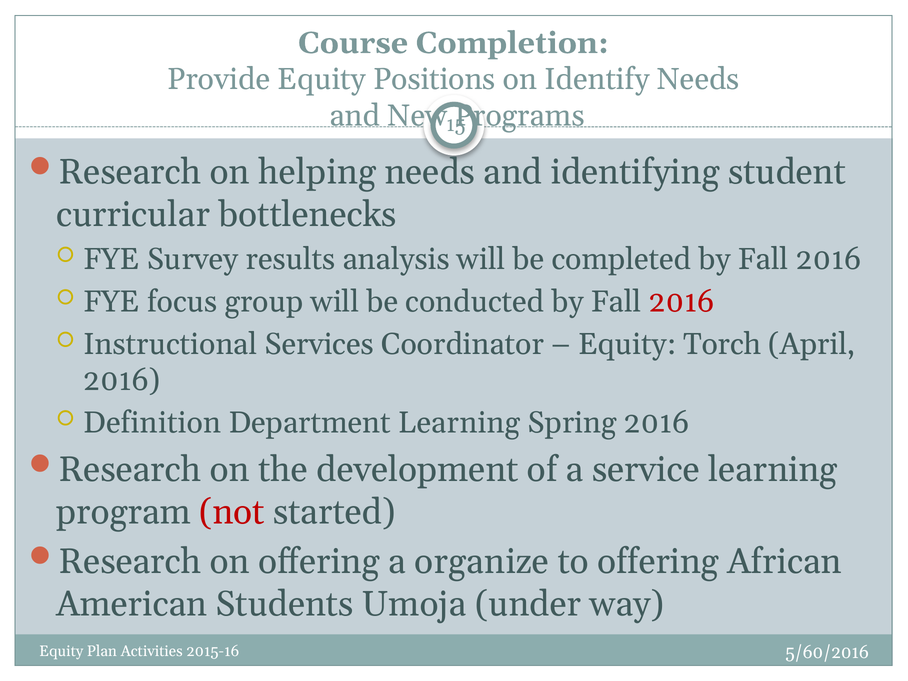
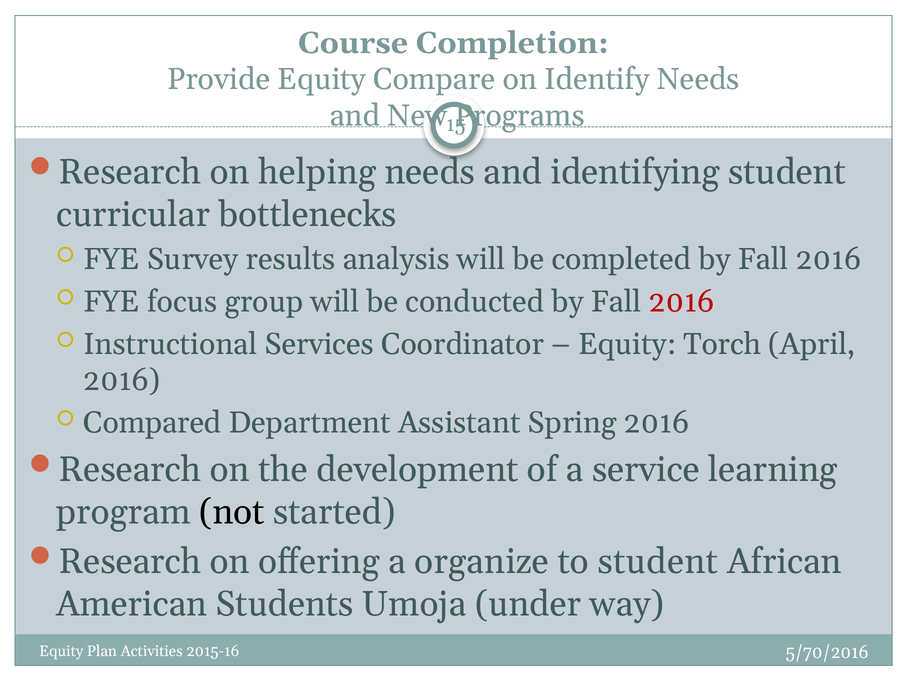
Positions: Positions -> Compare
Definition: Definition -> Compared
Department Learning: Learning -> Assistant
not colour: red -> black
to offering: offering -> student
5/60/2016: 5/60/2016 -> 5/70/2016
